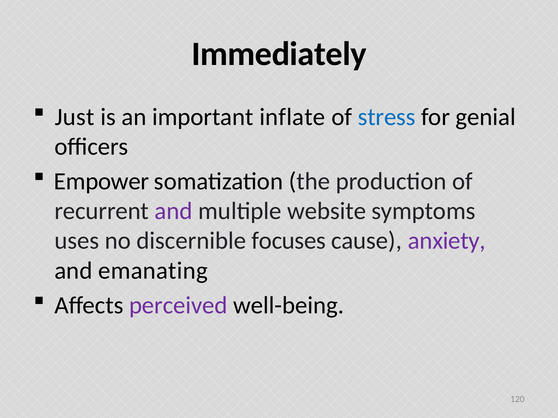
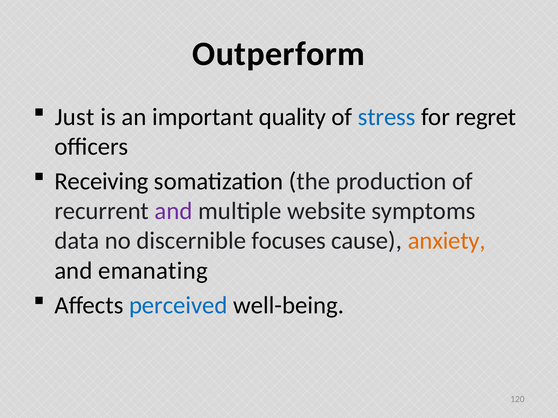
Immediately: Immediately -> Outperform
inflate: inflate -> quality
genial: genial -> regret
Empower: Empower -> Receiving
uses: uses -> data
anxiety colour: purple -> orange
perceived colour: purple -> blue
